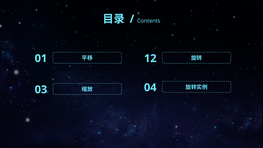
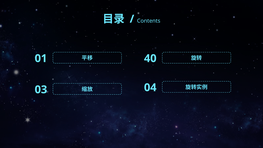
12: 12 -> 40
